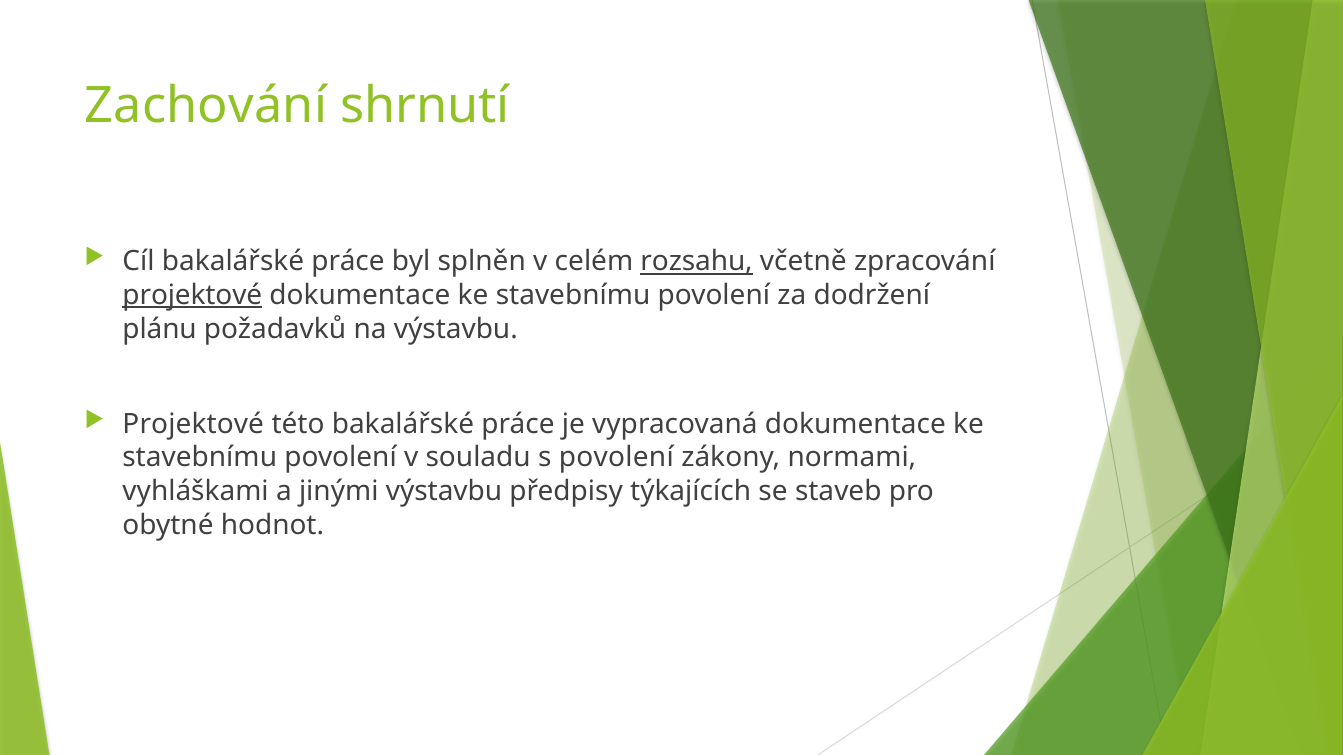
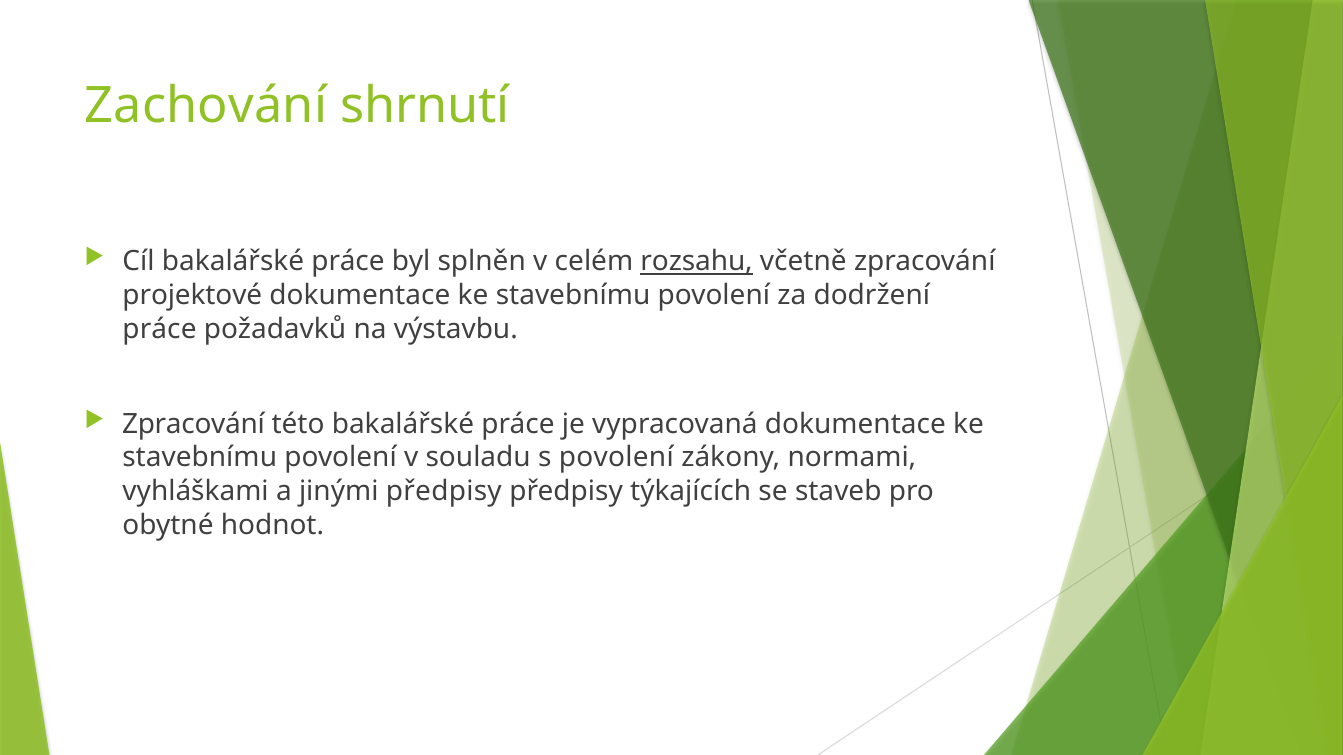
projektové at (192, 295) underline: present -> none
plánu at (160, 329): plánu -> práce
Projektové at (193, 424): Projektové -> Zpracování
jinými výstavbu: výstavbu -> předpisy
